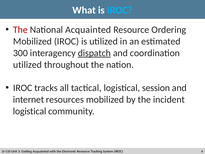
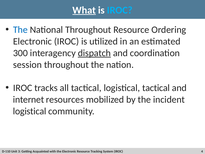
What underline: none -> present
The at (20, 30) colour: red -> blue
National Acquainted: Acquainted -> Throughout
Mobilized at (33, 41): Mobilized -> Electronic
utilized at (27, 65): utilized -> session
logistical session: session -> tactical
